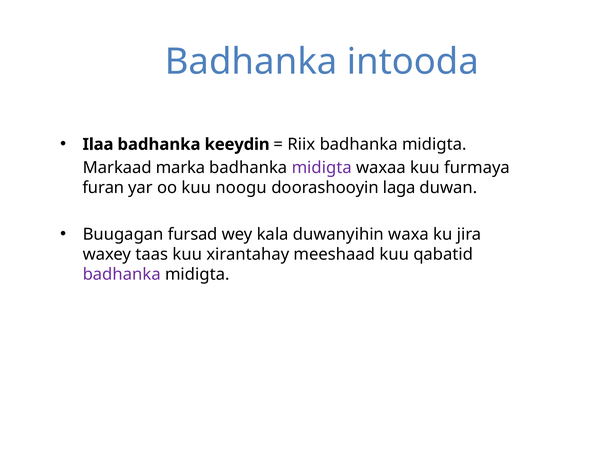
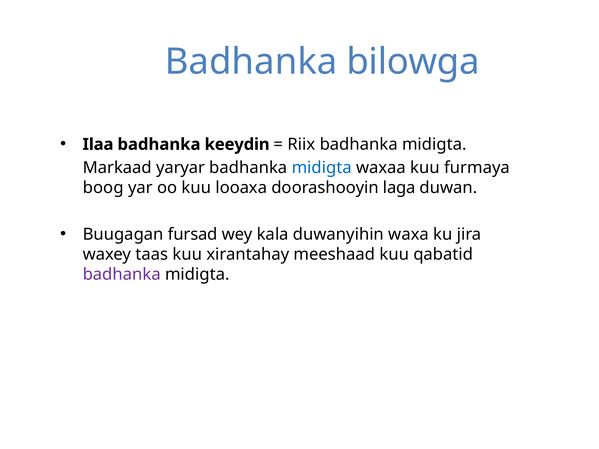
intooda: intooda -> bilowga
marka: marka -> yaryar
midigta at (322, 168) colour: purple -> blue
furan: furan -> boog
noogu: noogu -> looaxa
